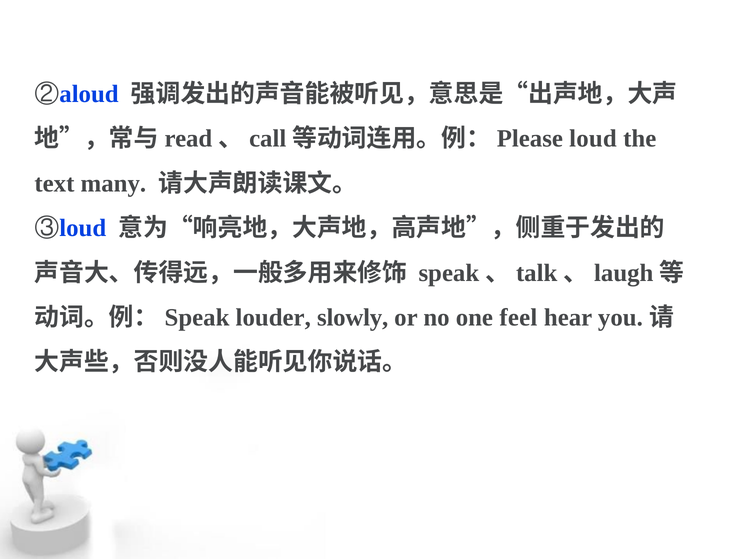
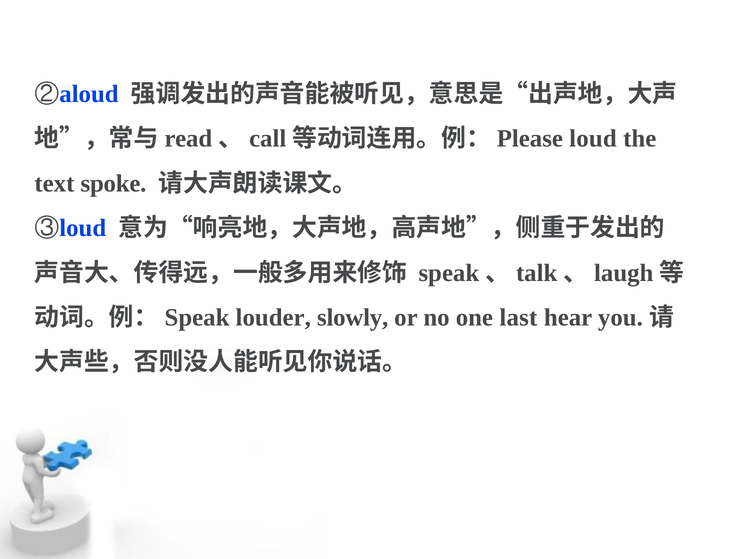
many: many -> spoke
feel: feel -> last
